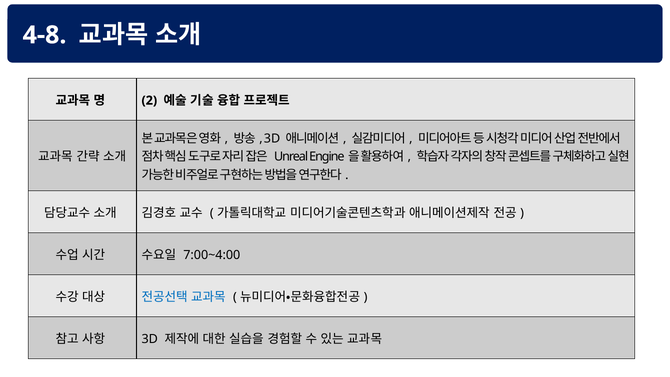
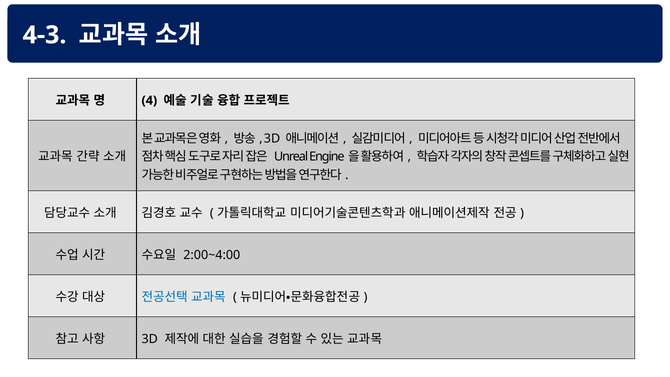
4-8: 4-8 -> 4-3
2: 2 -> 4
7:00~4:00: 7:00~4:00 -> 2:00~4:00
